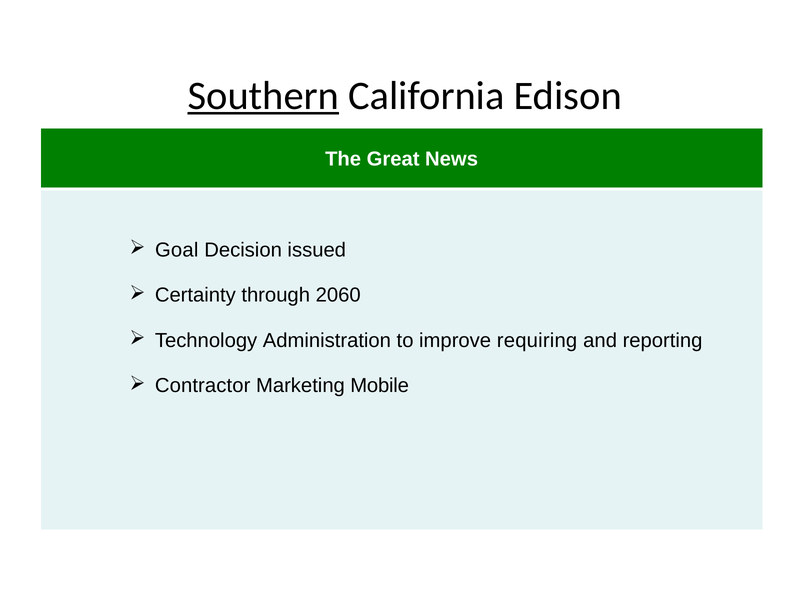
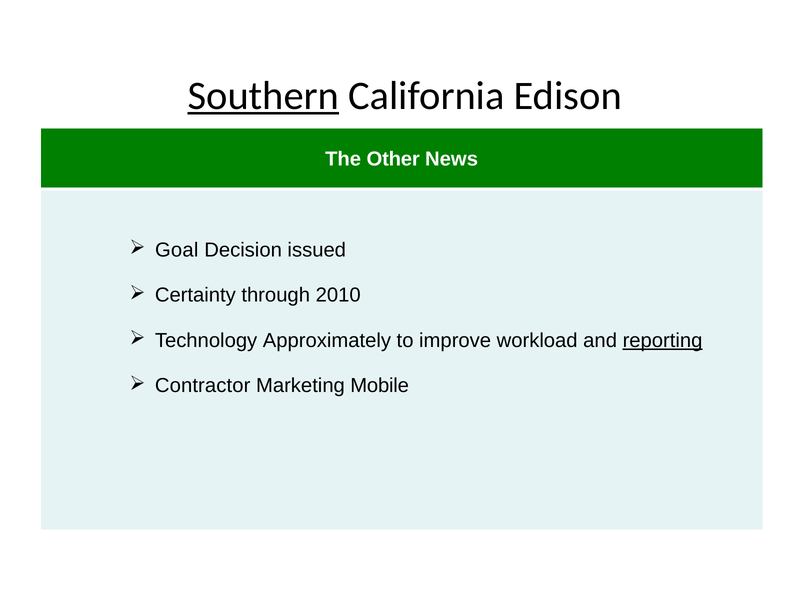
Great: Great -> Other
2060: 2060 -> 2010
Administration: Administration -> Approximately
requiring: requiring -> workload
reporting underline: none -> present
